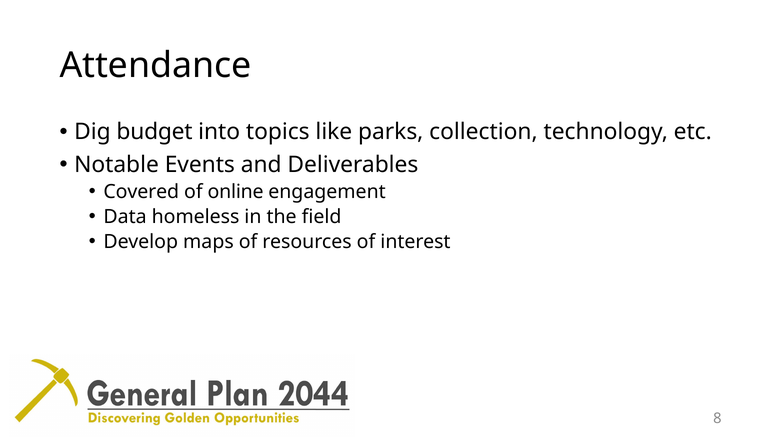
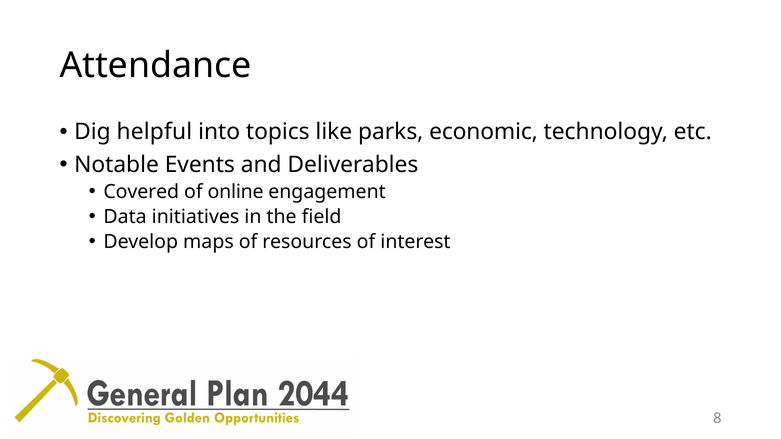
budget: budget -> helpful
collection: collection -> economic
homeless: homeless -> initiatives
